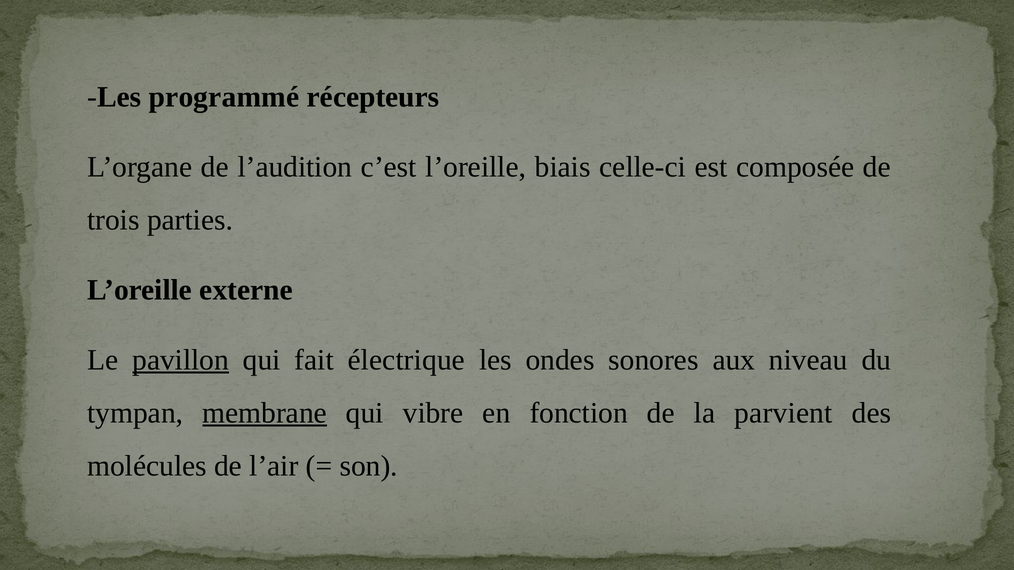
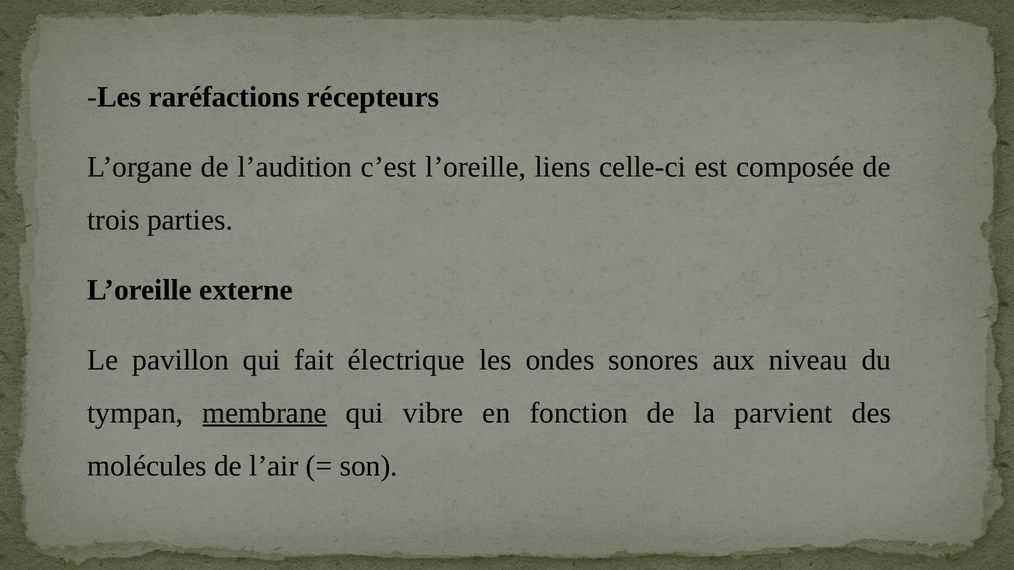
programmé: programmé -> raréfactions
biais: biais -> liens
pavillon underline: present -> none
